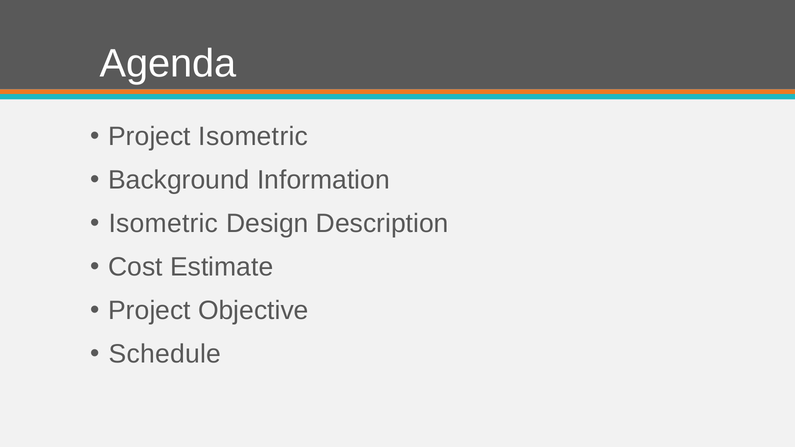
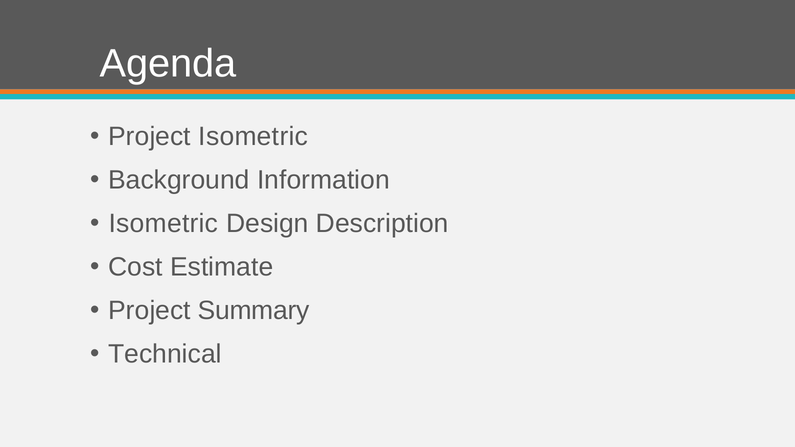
Objective: Objective -> Summary
Schedule: Schedule -> Technical
